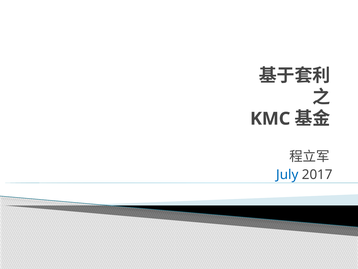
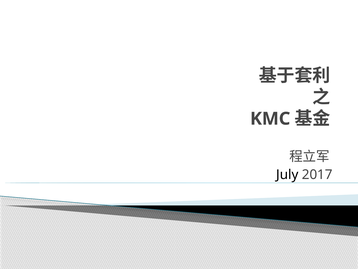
July colour: blue -> black
